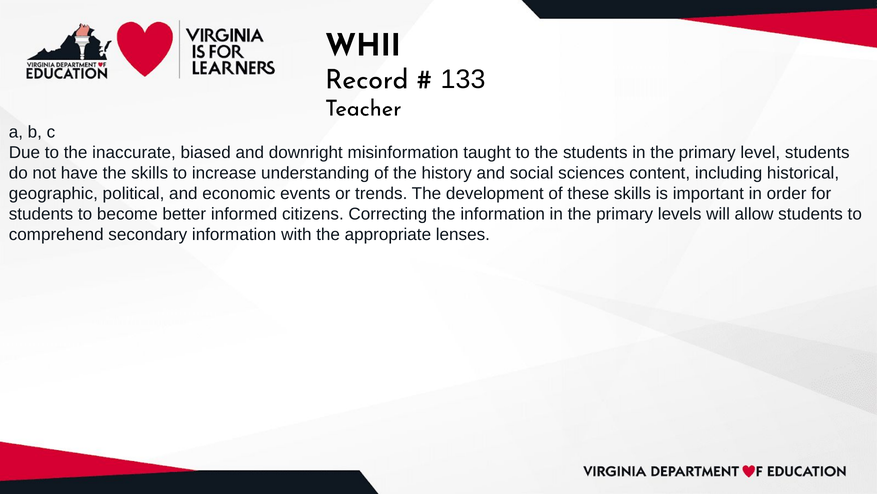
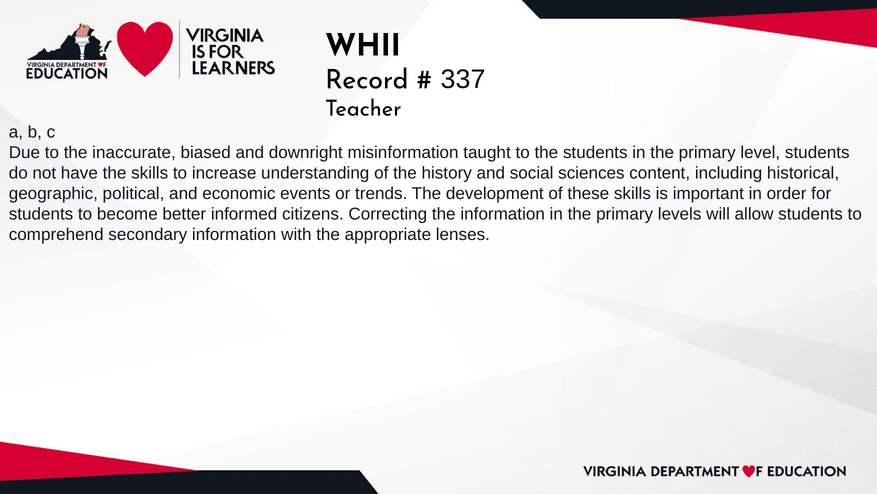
133: 133 -> 337
